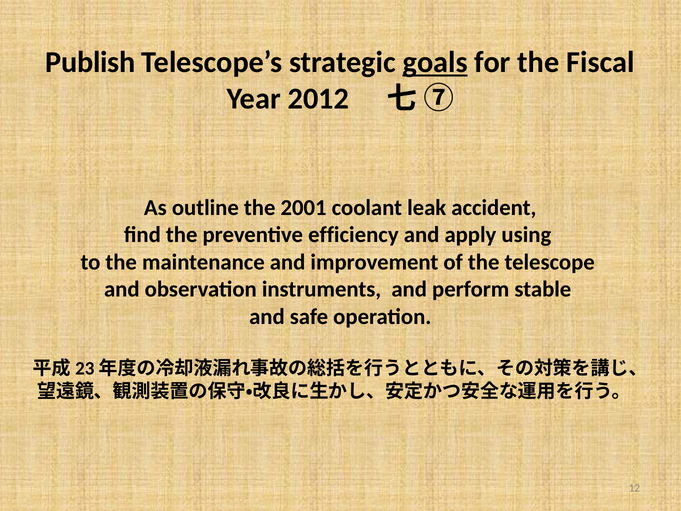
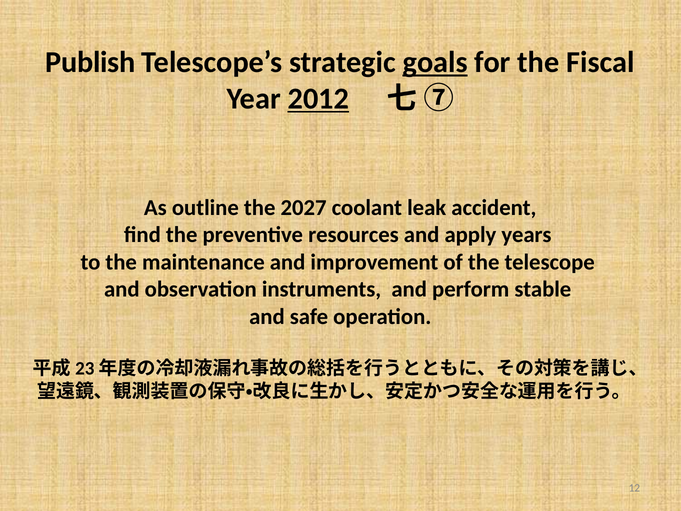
2012 underline: none -> present
2001: 2001 -> 2027
efficiency: efficiency -> resources
using: using -> years
